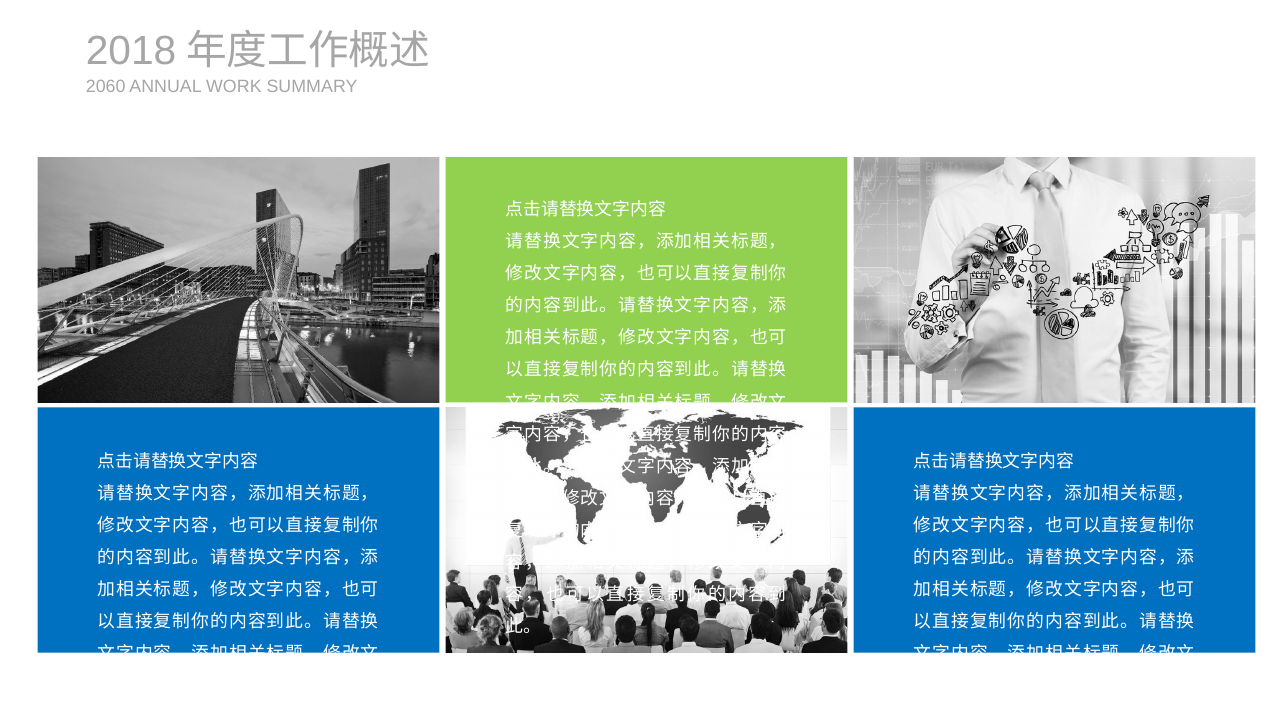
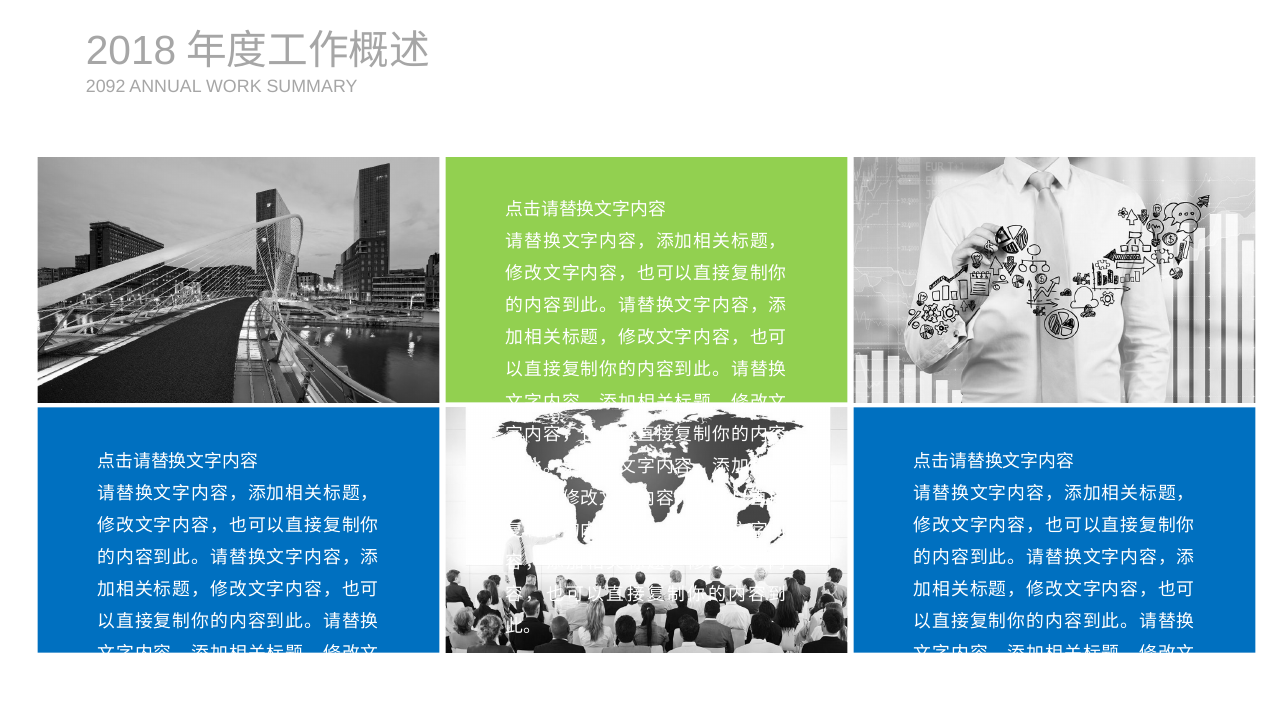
2060: 2060 -> 2092
